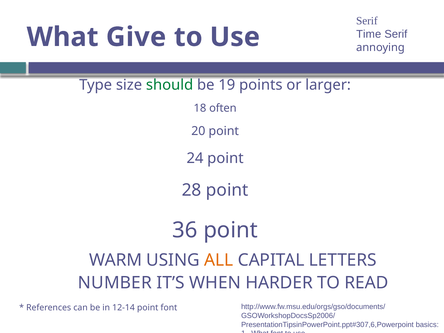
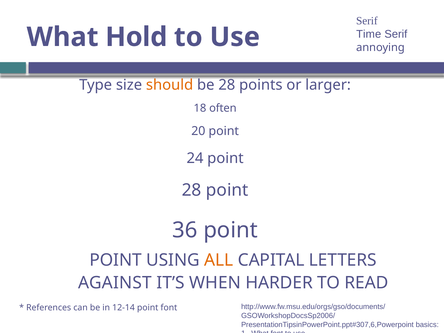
Give: Give -> Hold
should colour: green -> orange
be 19: 19 -> 28
WARM at (116, 260): WARM -> POINT
NUMBER: NUMBER -> AGAINST
